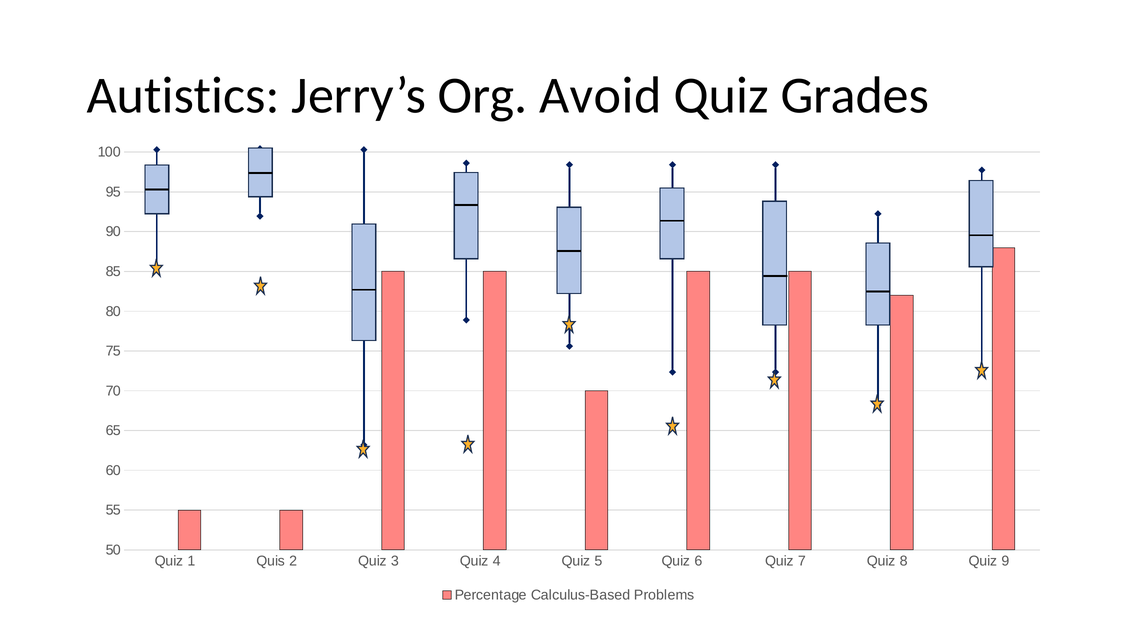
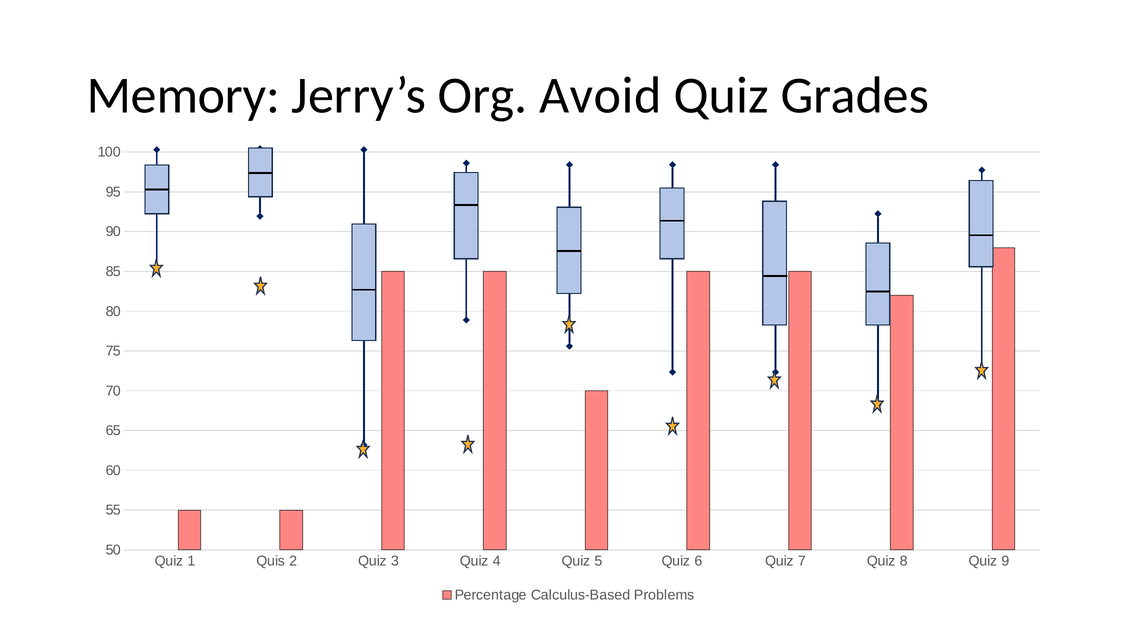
Autistics: Autistics -> Memory
